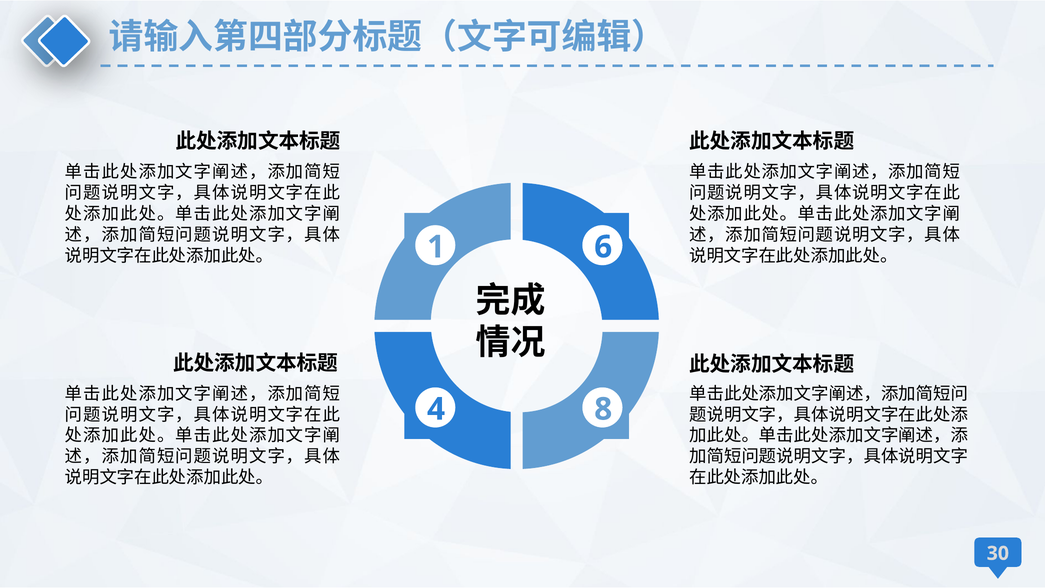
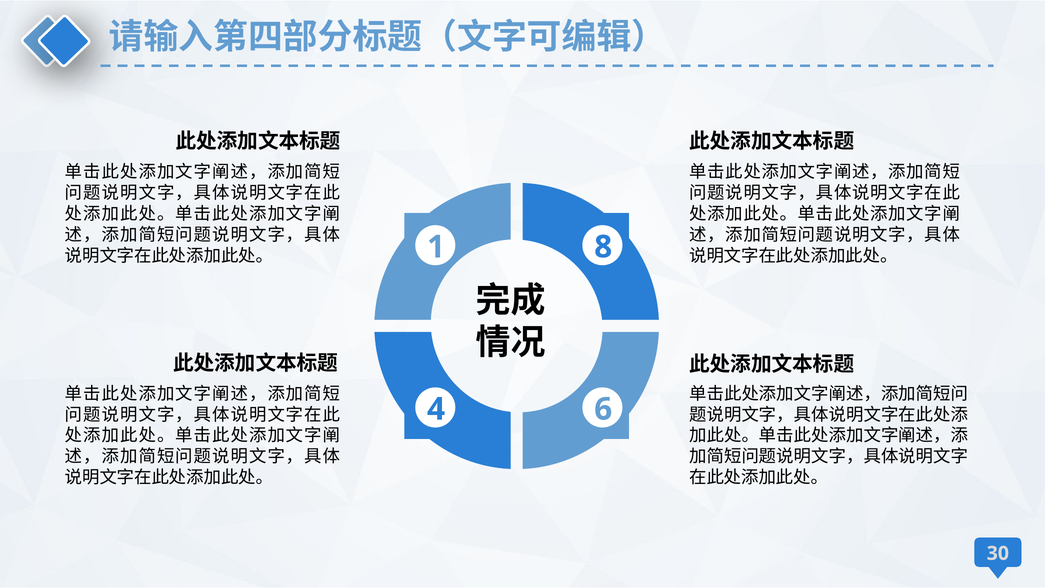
6: 6 -> 8
8: 8 -> 6
